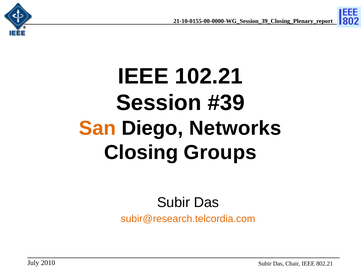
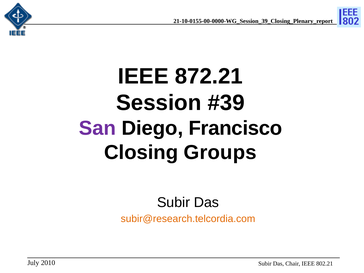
102.21: 102.21 -> 872.21
San colour: orange -> purple
Networks: Networks -> Francisco
